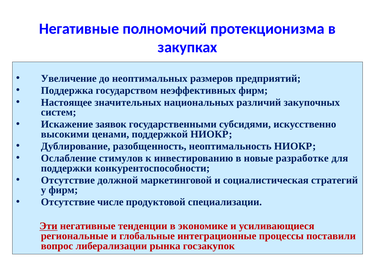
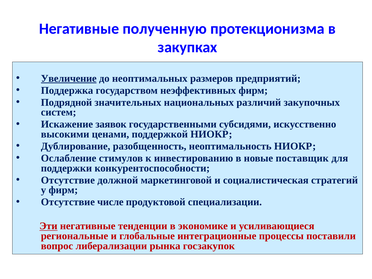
полномочий: полномочий -> полученную
Увеличение underline: none -> present
Настоящее: Настоящее -> Подрядной
разработке: разработке -> поставщик
